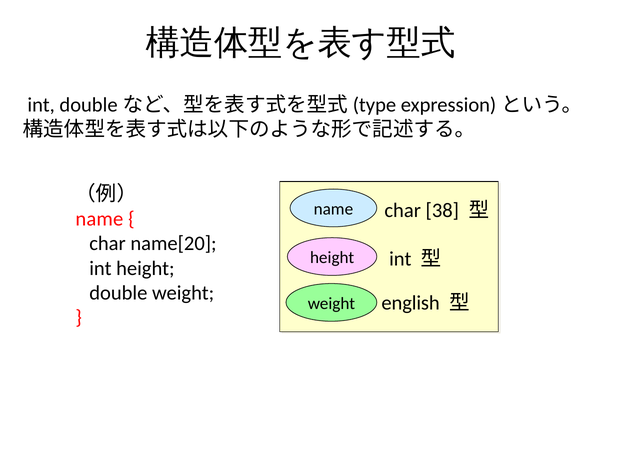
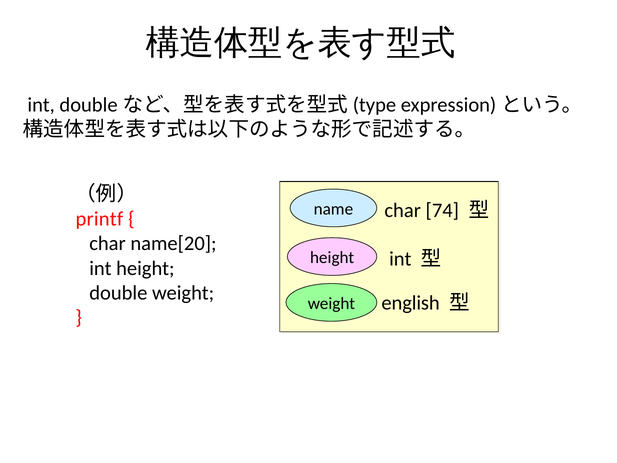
38: 38 -> 74
name at (99, 219): name -> printf
